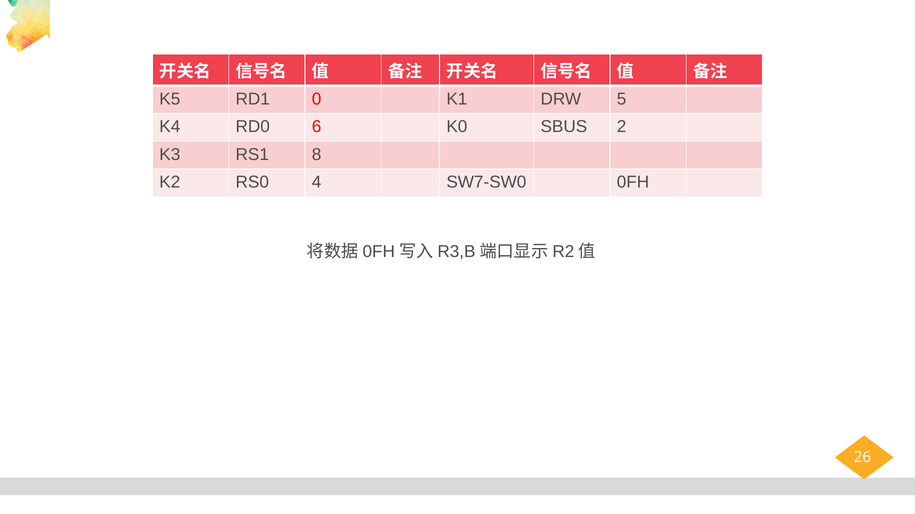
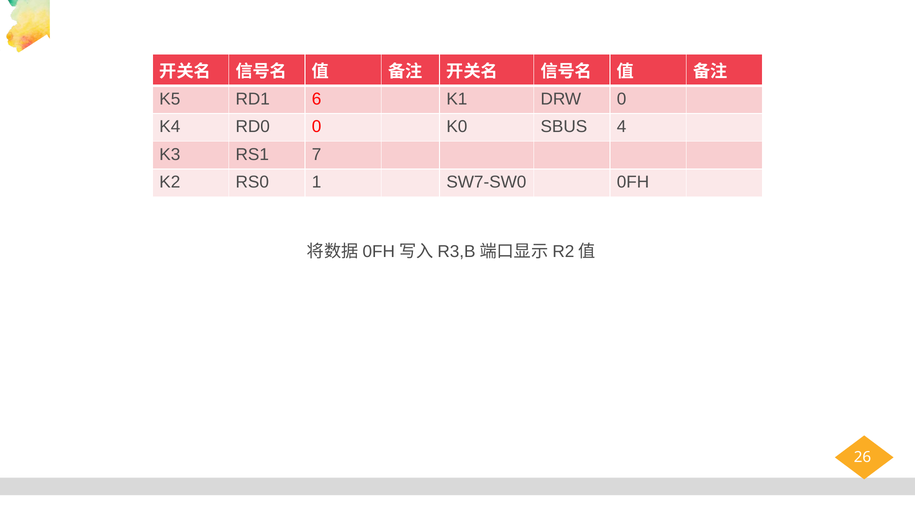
0: 0 -> 6
DRW 5: 5 -> 0
RD0 6: 6 -> 0
2: 2 -> 4
8: 8 -> 7
4: 4 -> 1
